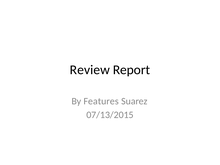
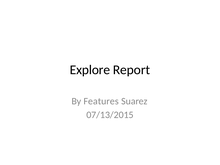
Review: Review -> Explore
